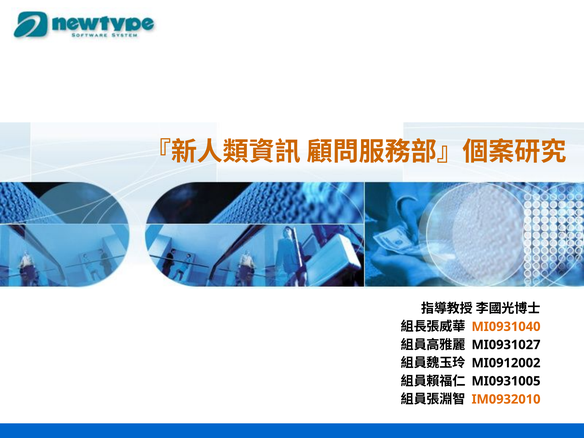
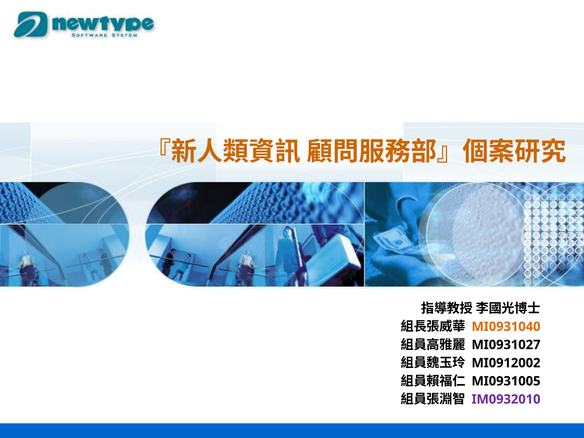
IM0932010 colour: orange -> purple
